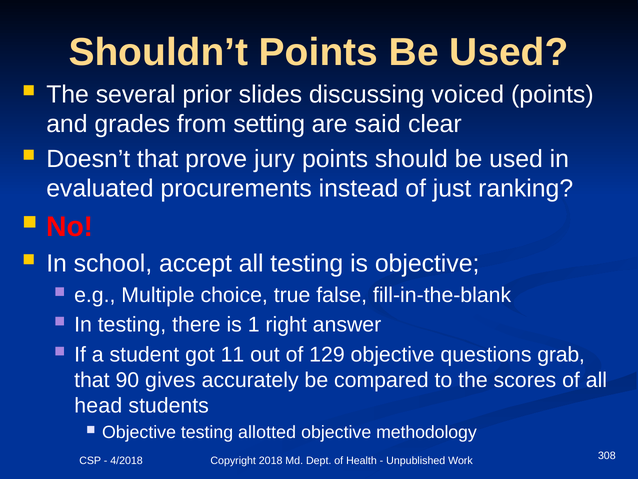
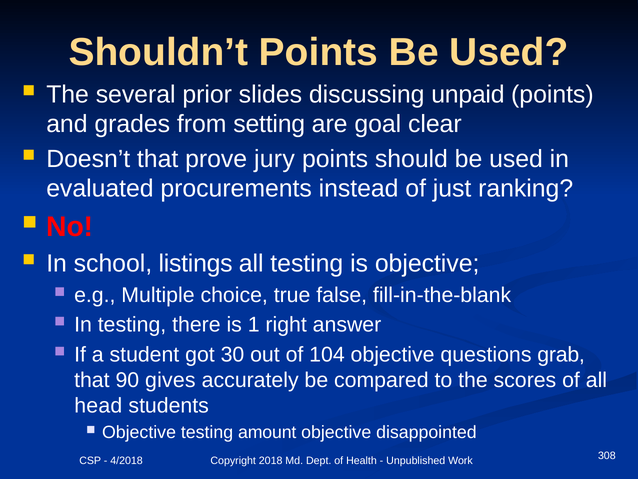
voiced: voiced -> unpaid
said: said -> goal
accept: accept -> listings
11: 11 -> 30
129: 129 -> 104
allotted: allotted -> amount
methodology: methodology -> disappointed
